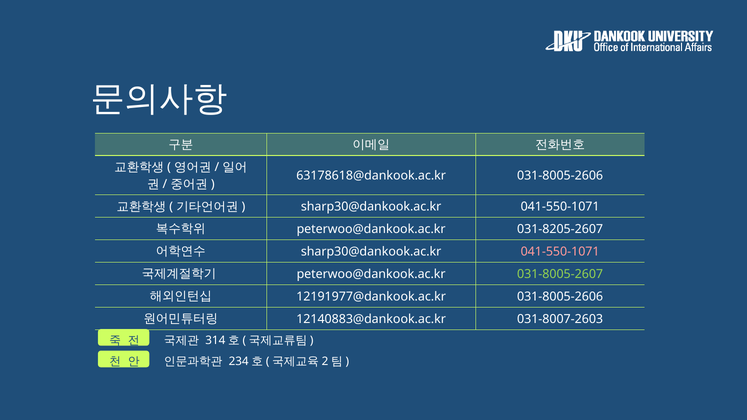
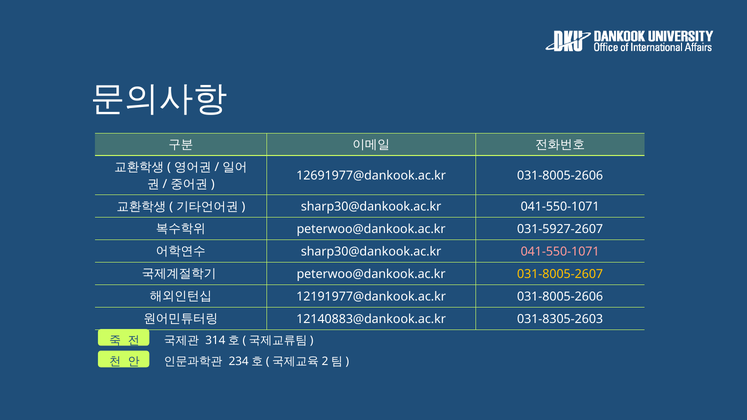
63178618@dankook.ac.kr: 63178618@dankook.ac.kr -> 12691977@dankook.ac.kr
031-8205-2607: 031-8205-2607 -> 031-5927-2607
031-8005-2607 colour: light green -> yellow
031-8007-2603: 031-8007-2603 -> 031-8305-2603
